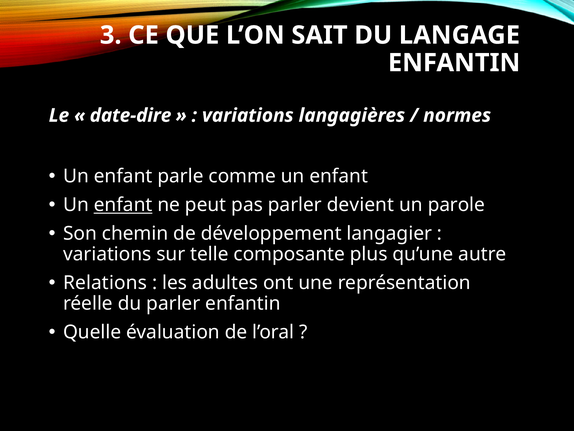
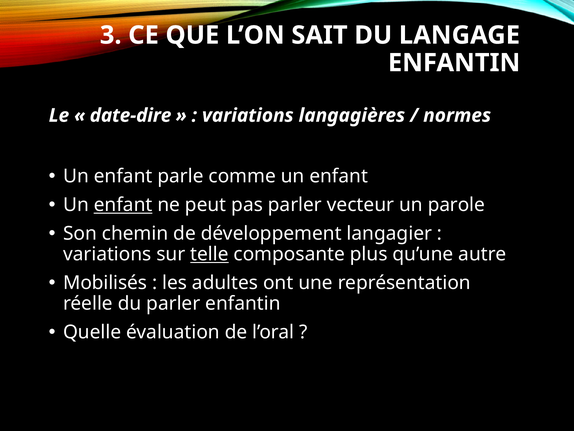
devient: devient -> vecteur
telle underline: none -> present
Relations: Relations -> Mobilisés
